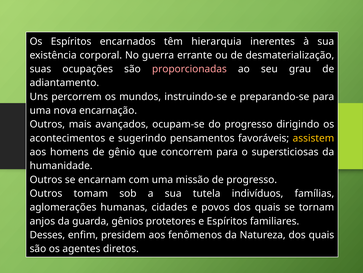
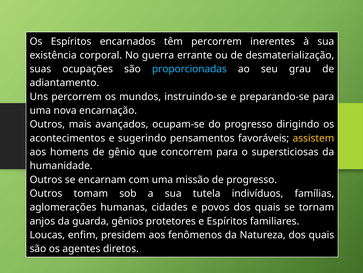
têm hierarquia: hierarquia -> percorrem
proporcionadas colour: pink -> light blue
Desses: Desses -> Loucas
